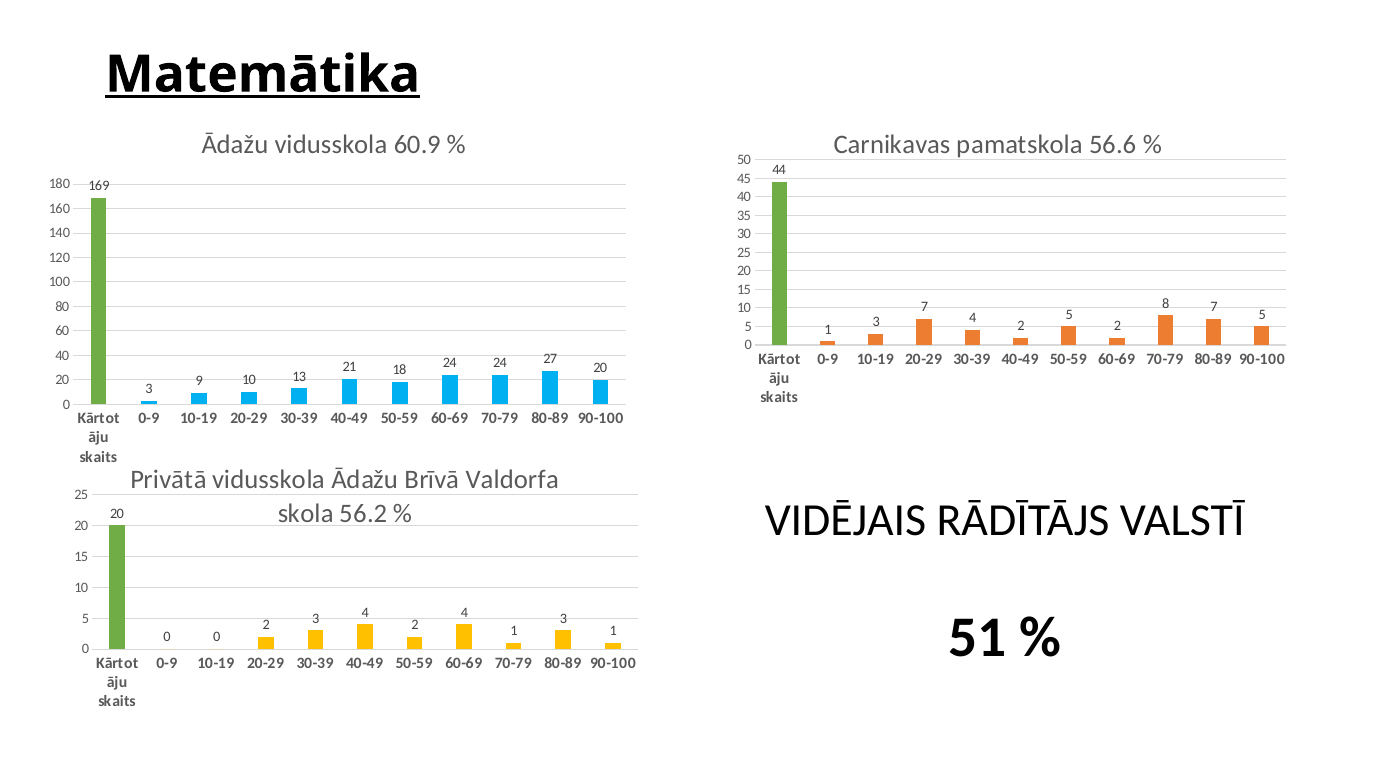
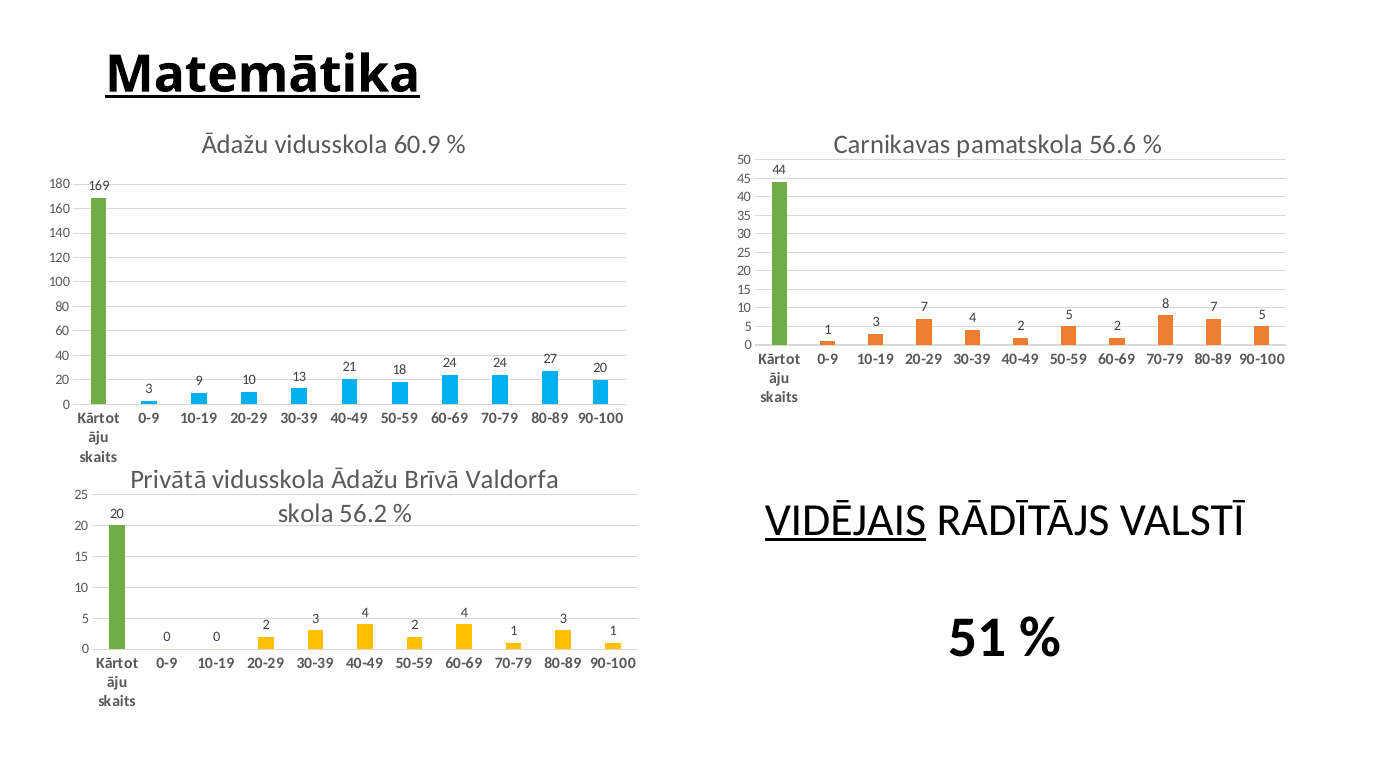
VIDĒJAIS underline: none -> present
